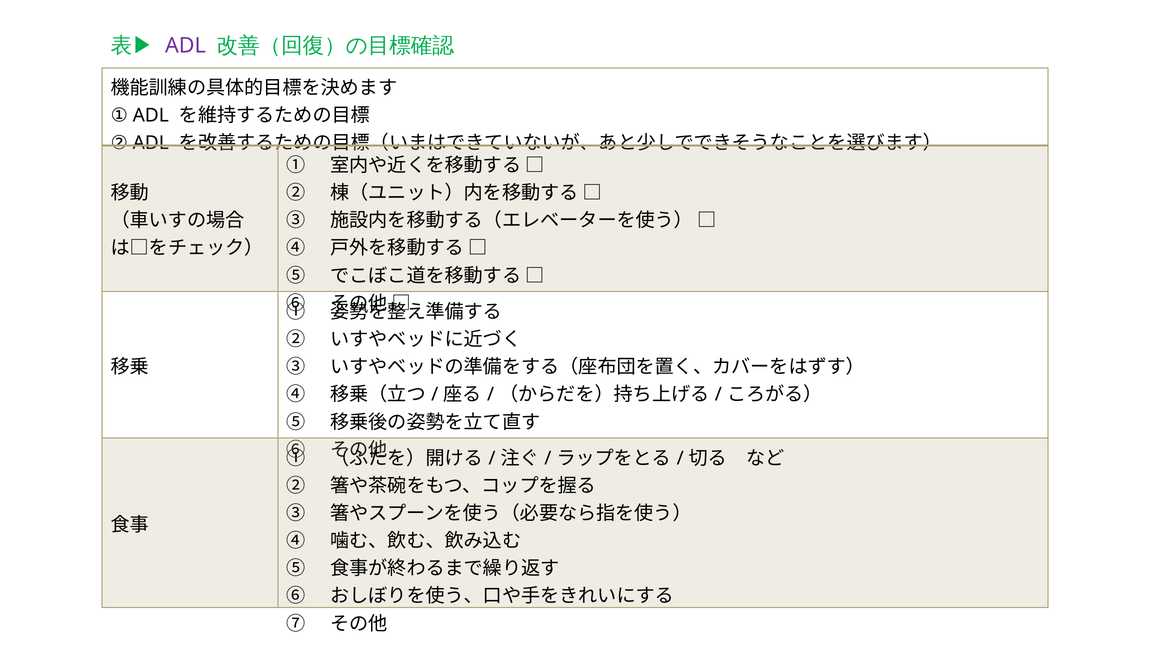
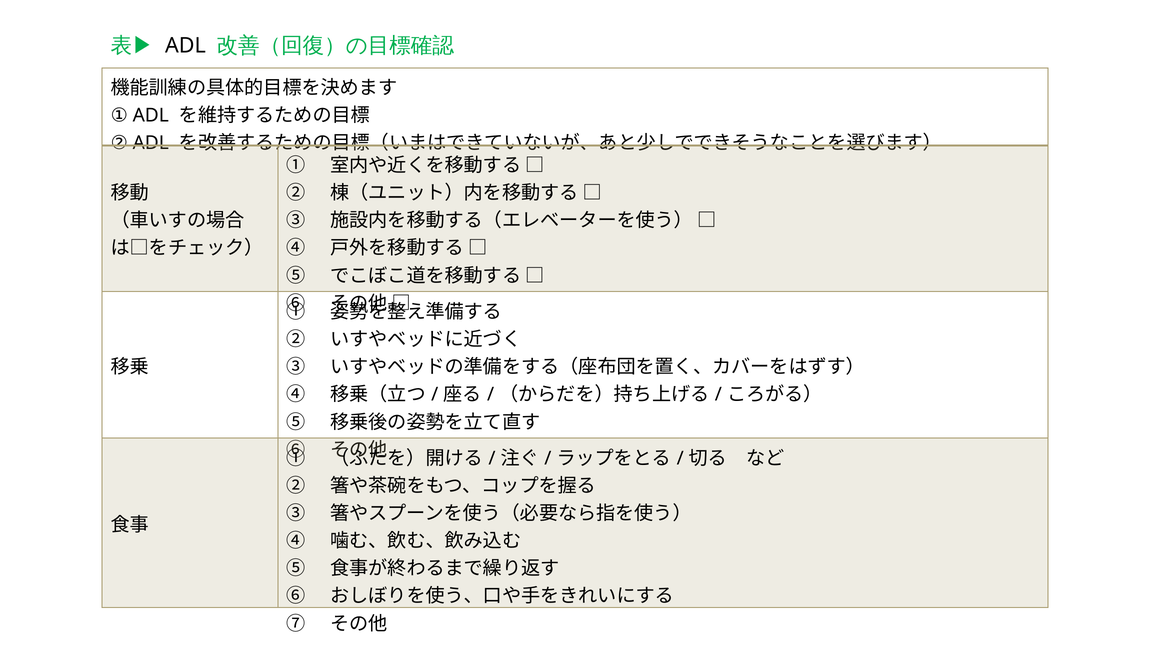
ADL at (185, 46) colour: purple -> black
